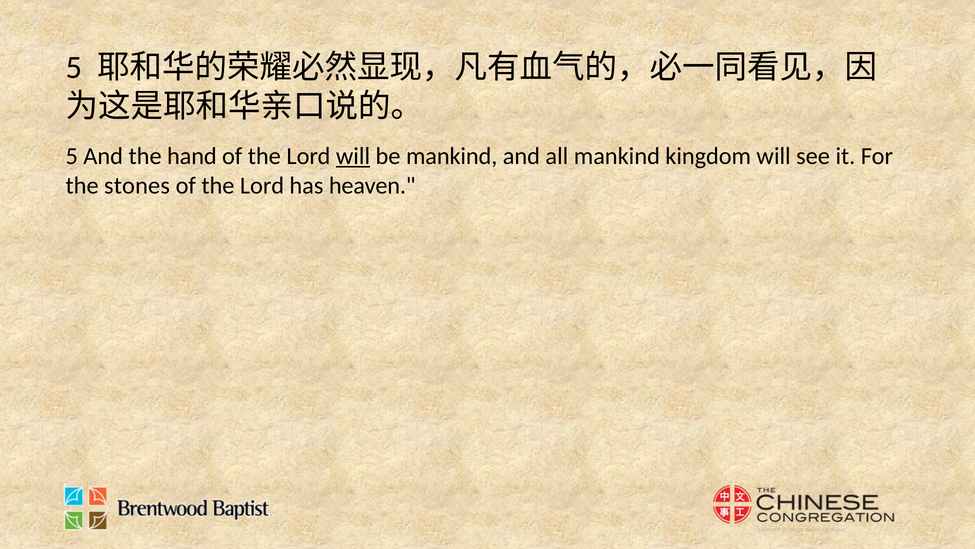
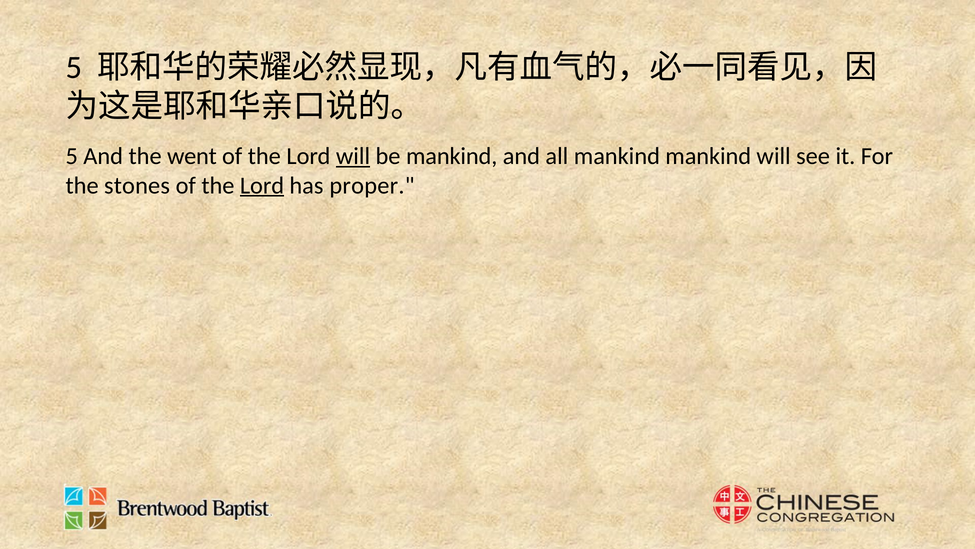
hand: hand -> went
mankind kingdom: kingdom -> mankind
Lord at (262, 185) underline: none -> present
heaven: heaven -> proper
